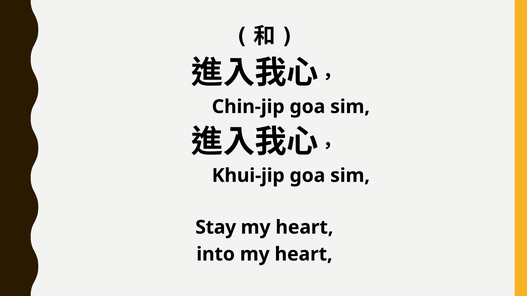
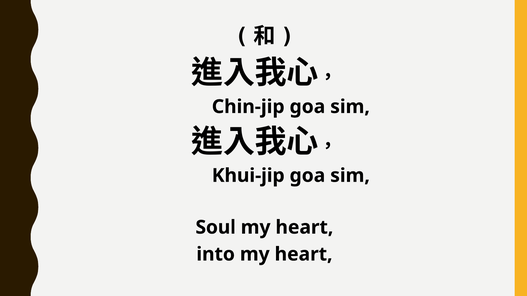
Stay: Stay -> Soul
